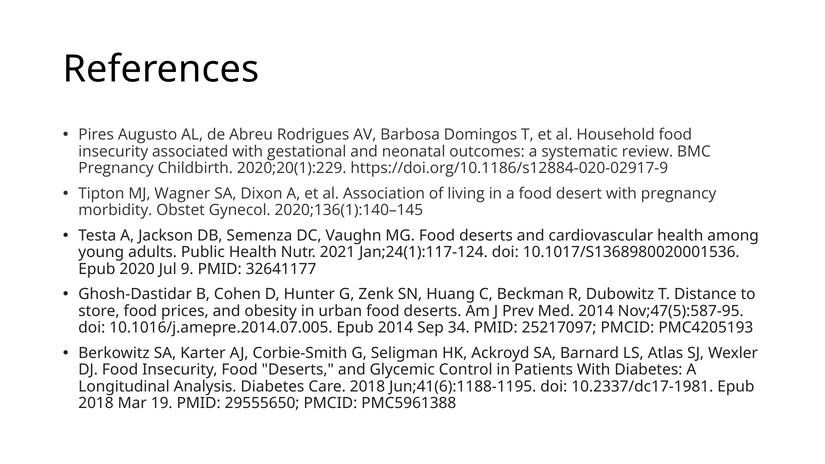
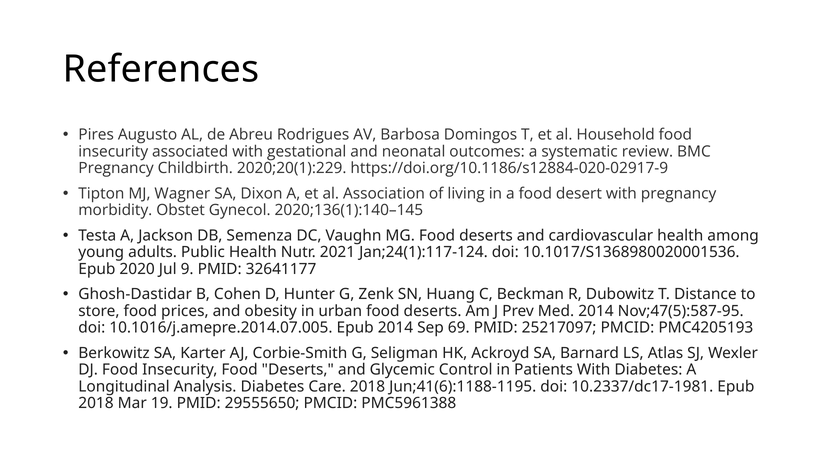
34: 34 -> 69
